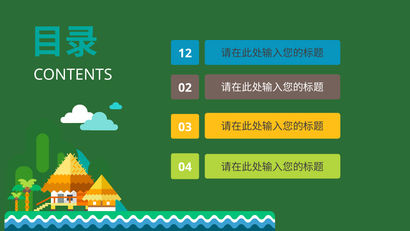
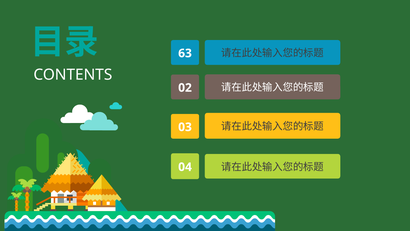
12: 12 -> 63
